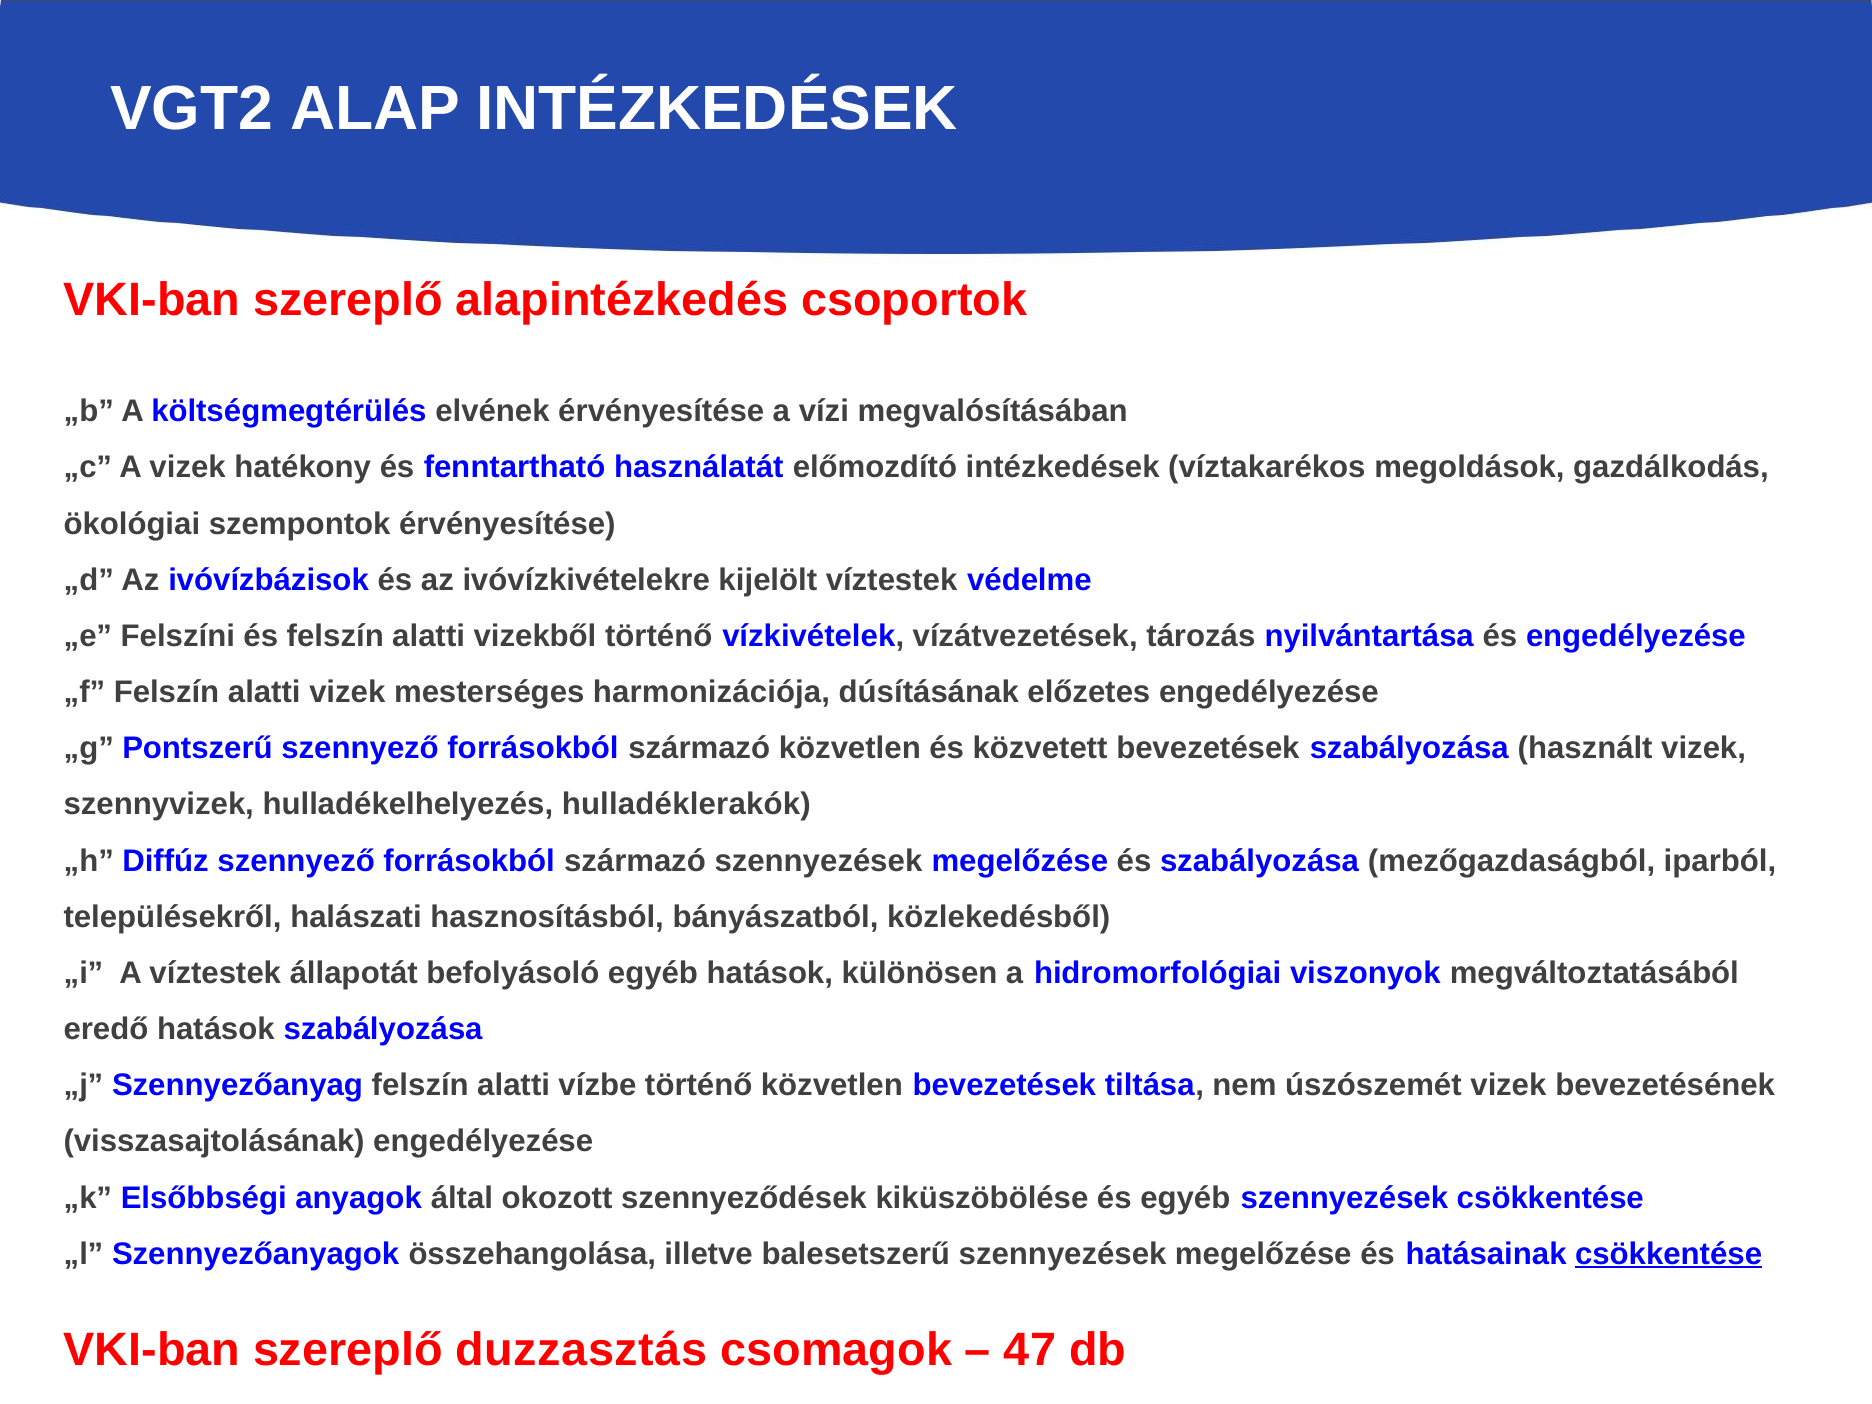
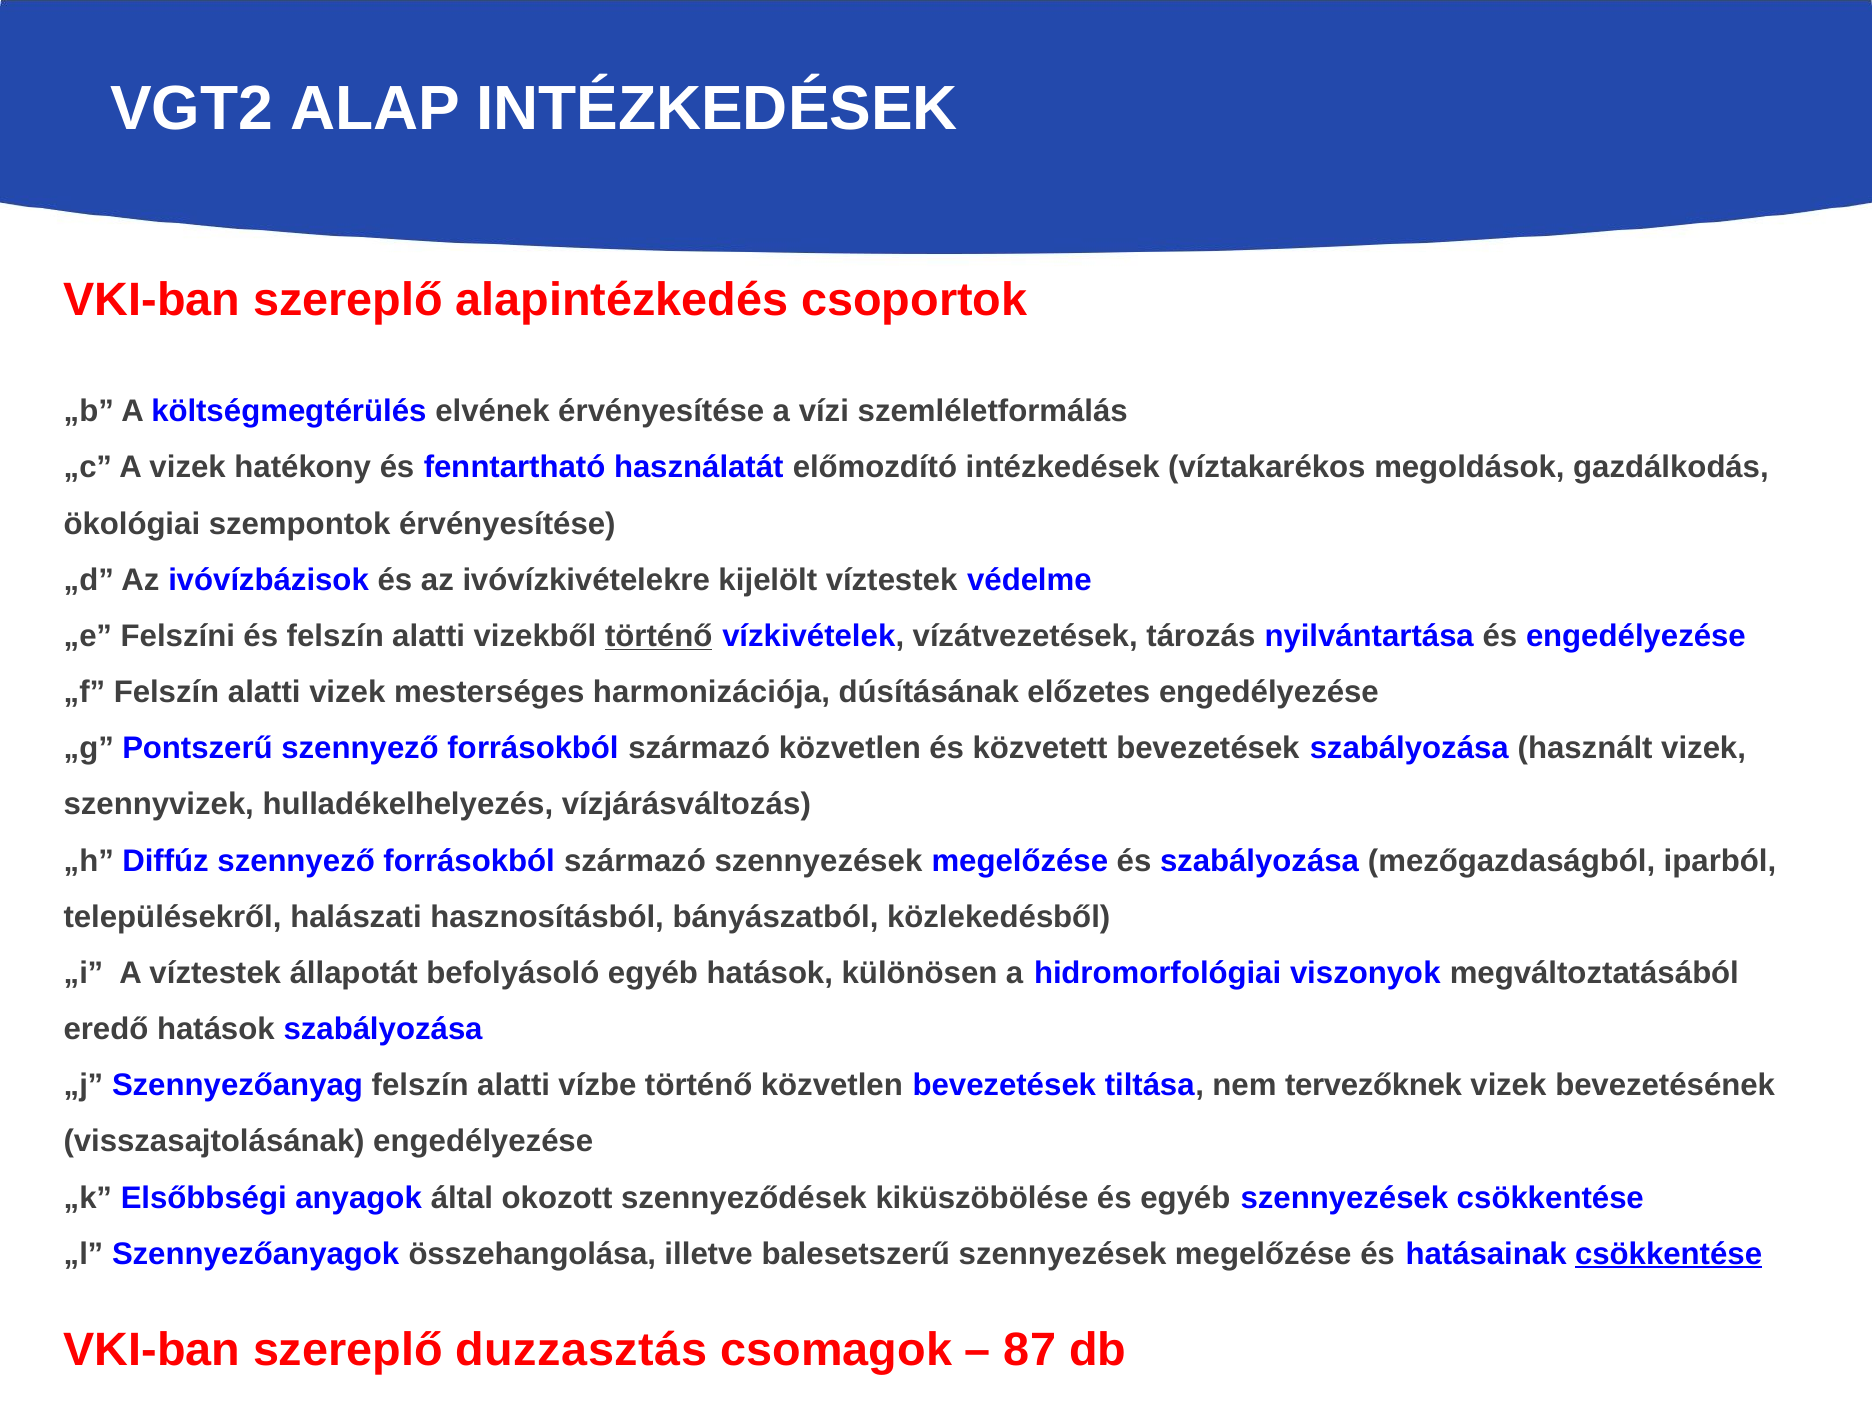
megvalósításában: megvalósításában -> szemléletformálás
történő at (659, 636) underline: none -> present
hulladéklerakók: hulladéklerakók -> vízjárásváltozás
úszószemét: úszószemét -> tervezőknek
47: 47 -> 87
